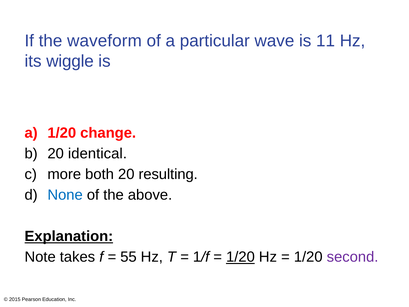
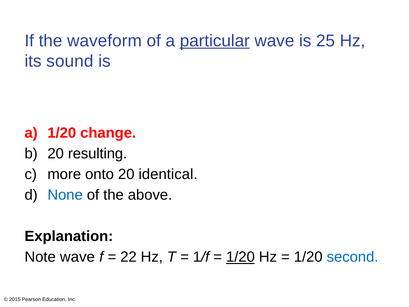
particular underline: none -> present
11: 11 -> 25
wiggle: wiggle -> sound
identical: identical -> resulting
both: both -> onto
resulting: resulting -> identical
Explanation underline: present -> none
Note takes: takes -> wave
55: 55 -> 22
second colour: purple -> blue
